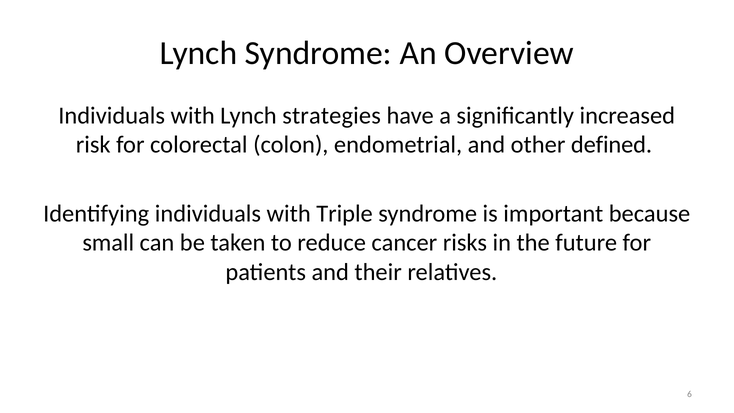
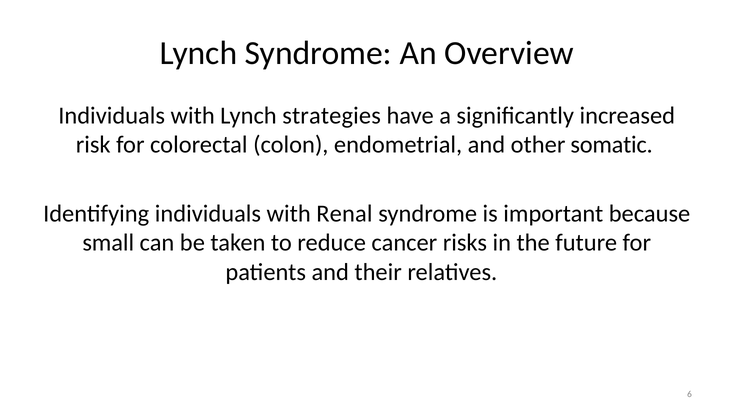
defined: defined -> somatic
Triple: Triple -> Renal
